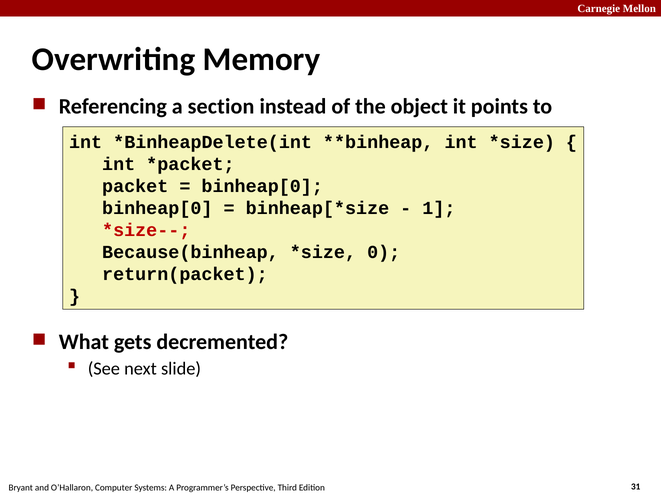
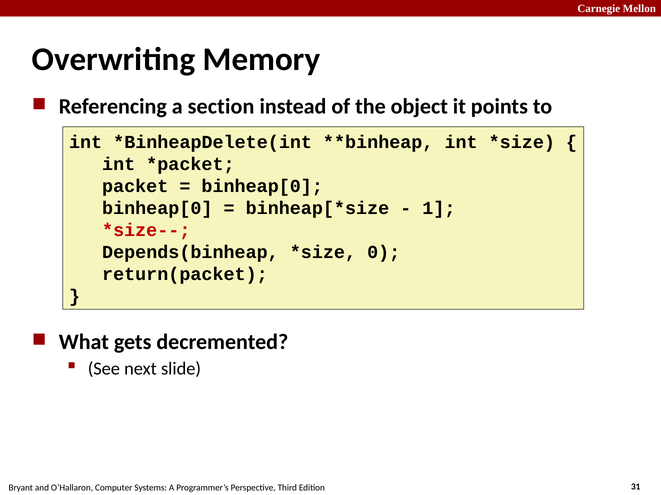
Because(binheap: Because(binheap -> Depends(binheap
